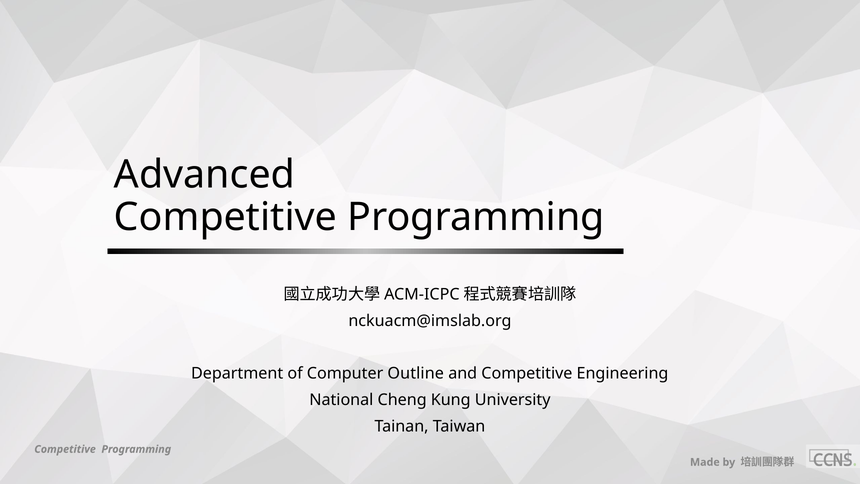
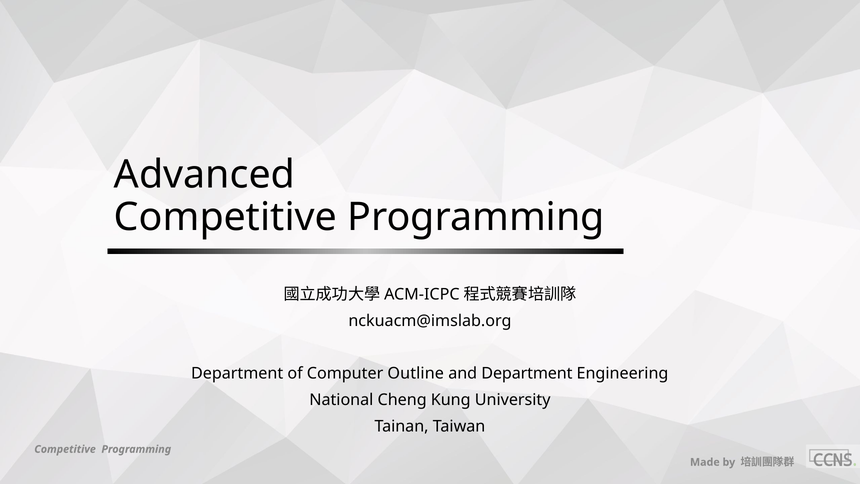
and Competitive: Competitive -> Department
